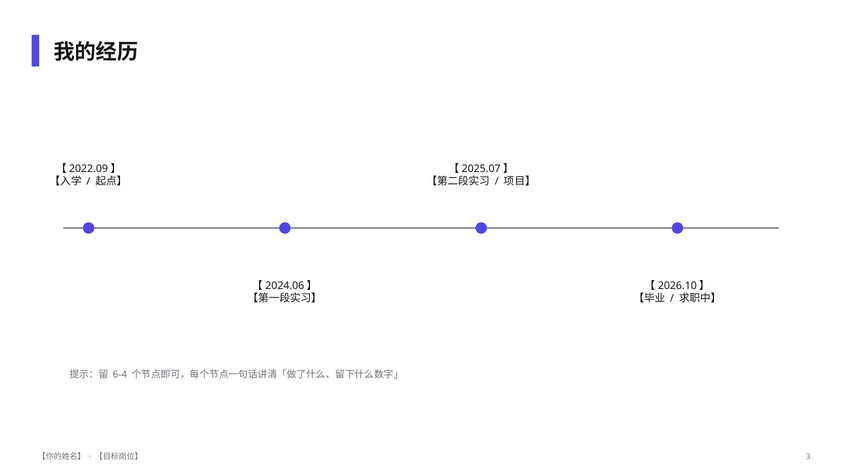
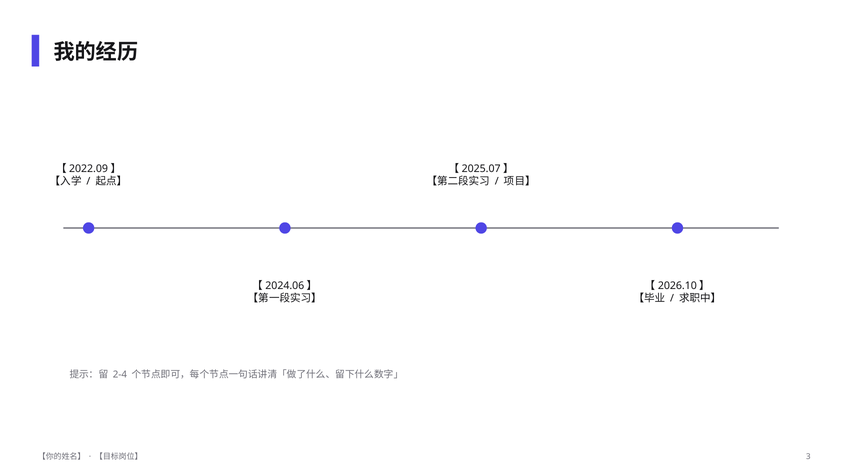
6-4: 6-4 -> 2-4
